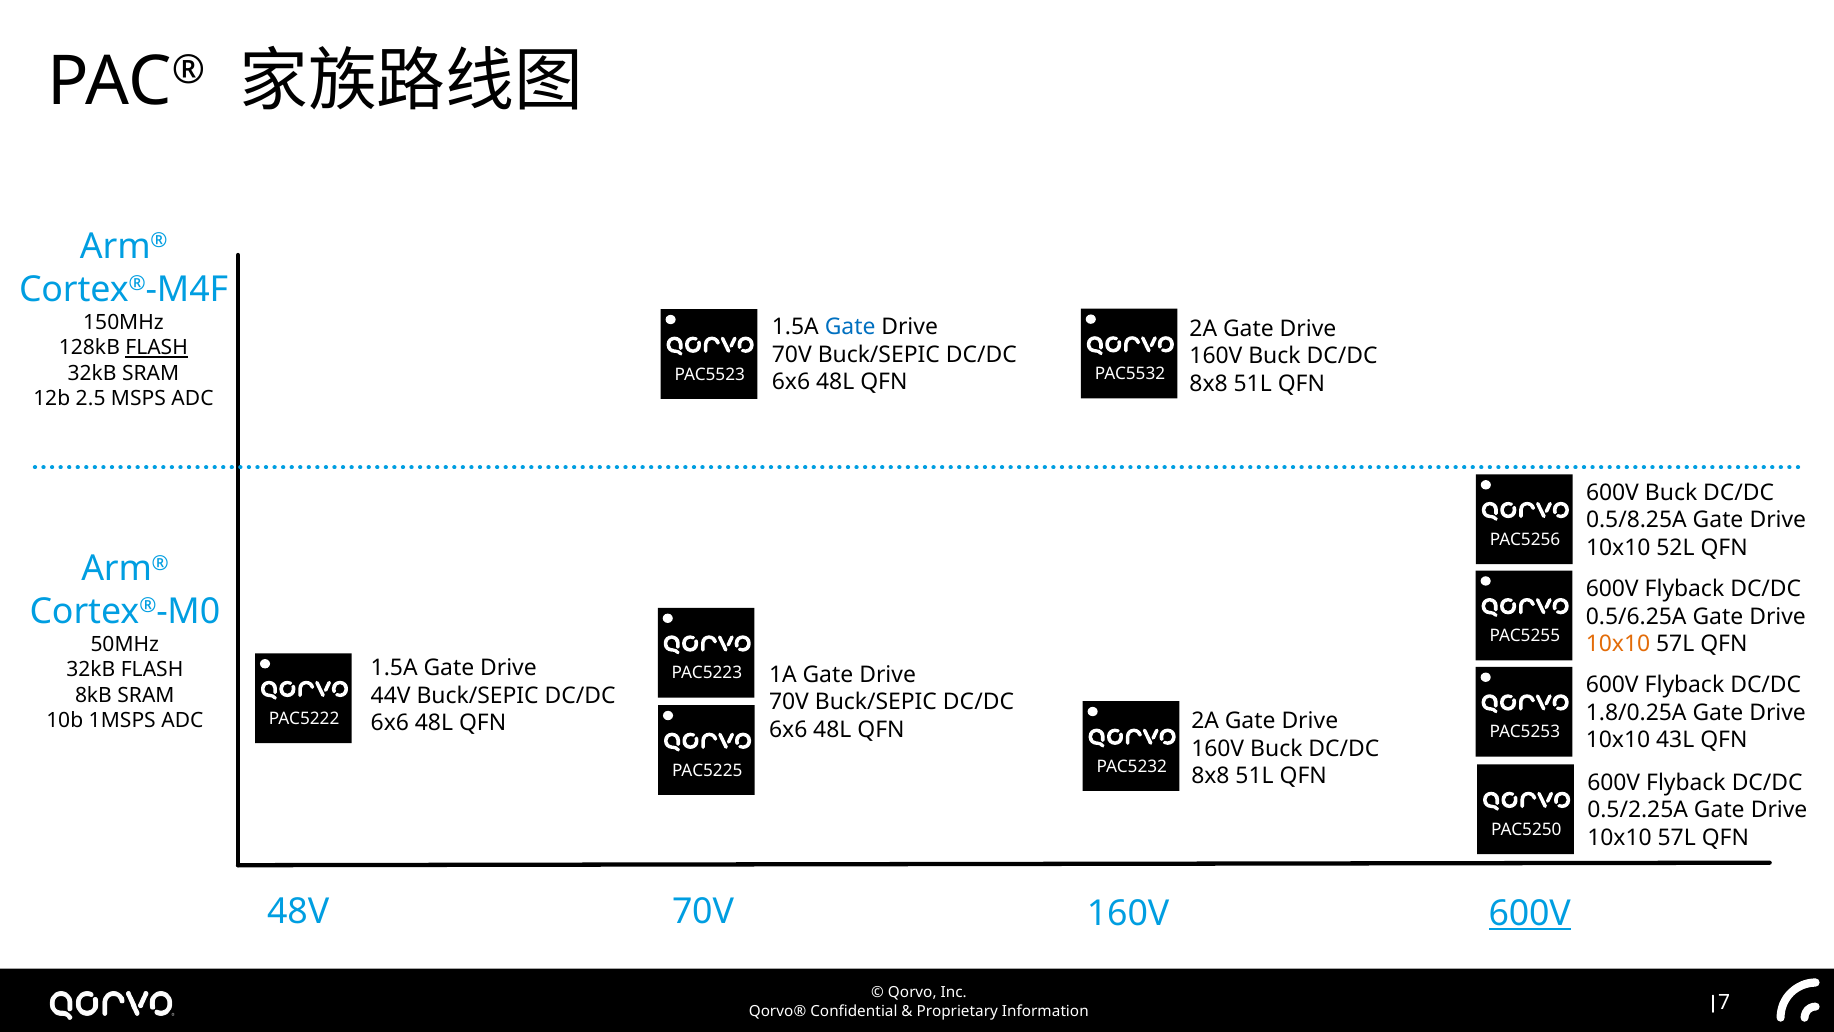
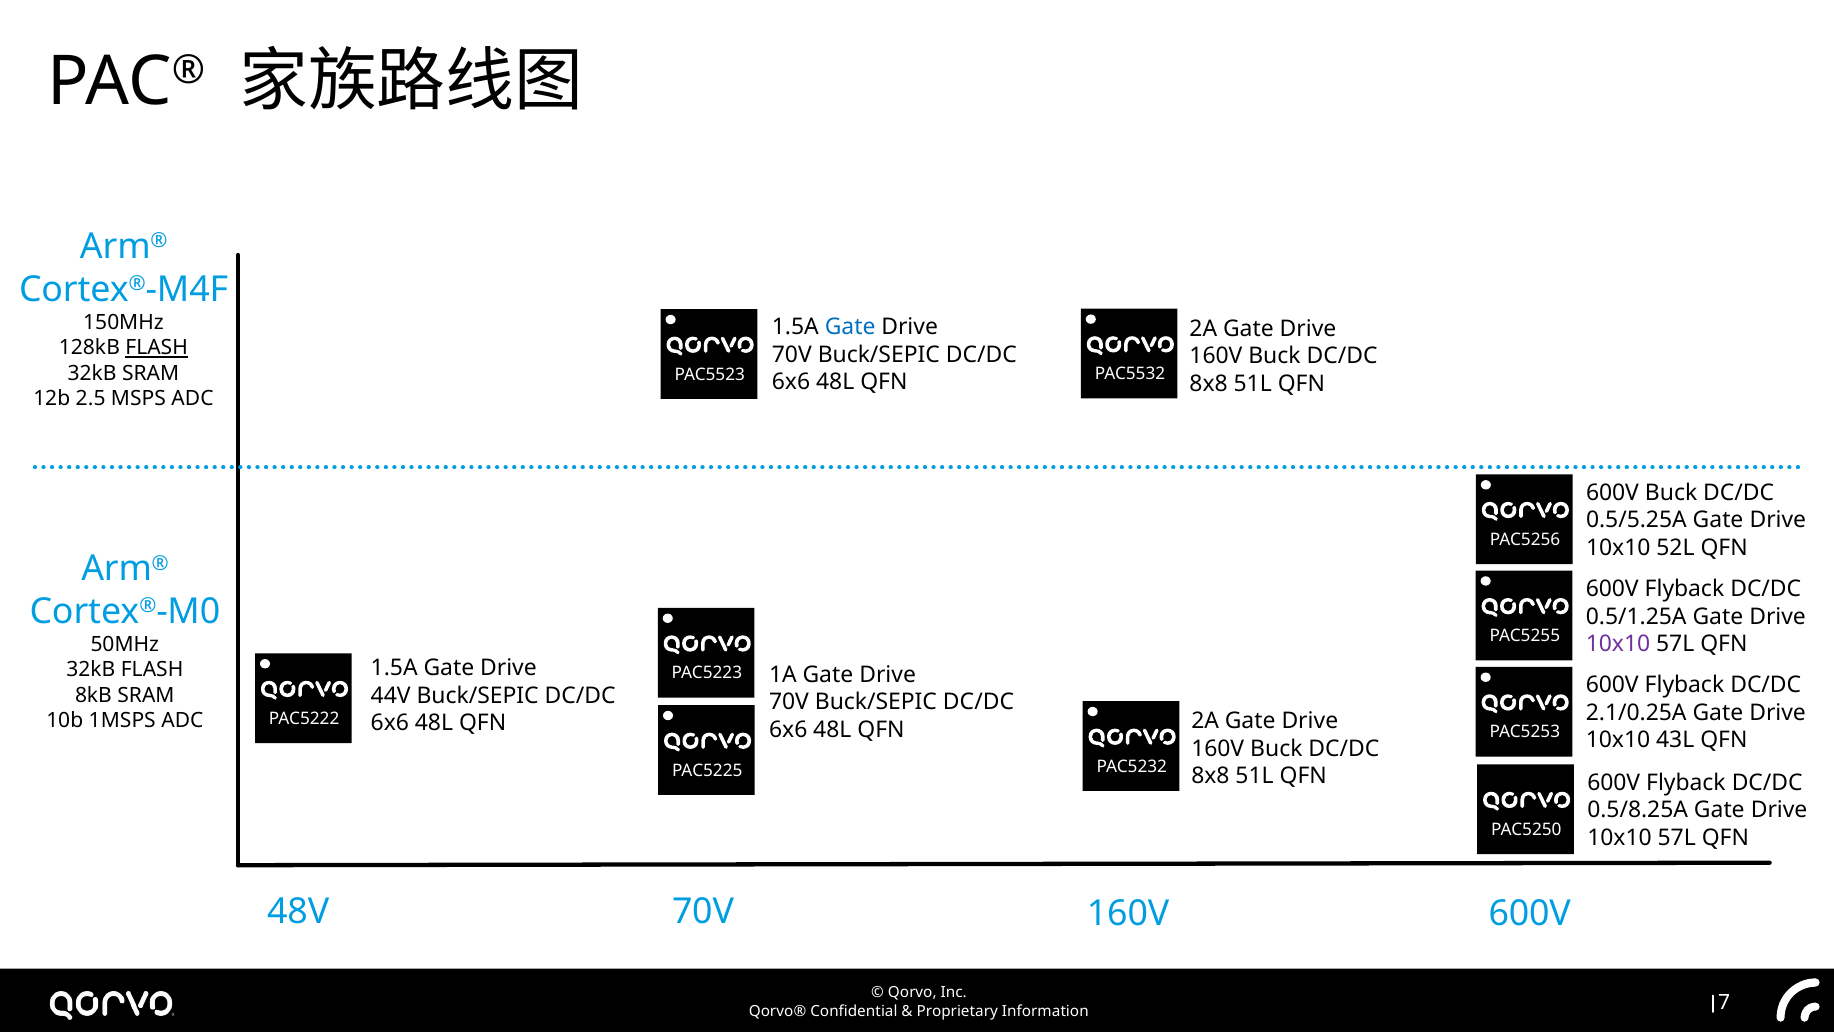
0.5/8.25A: 0.5/8.25A -> 0.5/5.25A
0.5/6.25A: 0.5/6.25A -> 0.5/1.25A
10x10 at (1618, 644) colour: orange -> purple
1.8/0.25A: 1.8/0.25A -> 2.1/0.25A
0.5/2.25A: 0.5/2.25A -> 0.5/8.25A
600V at (1530, 914) underline: present -> none
